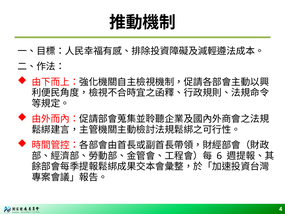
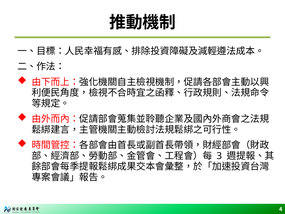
6: 6 -> 3
